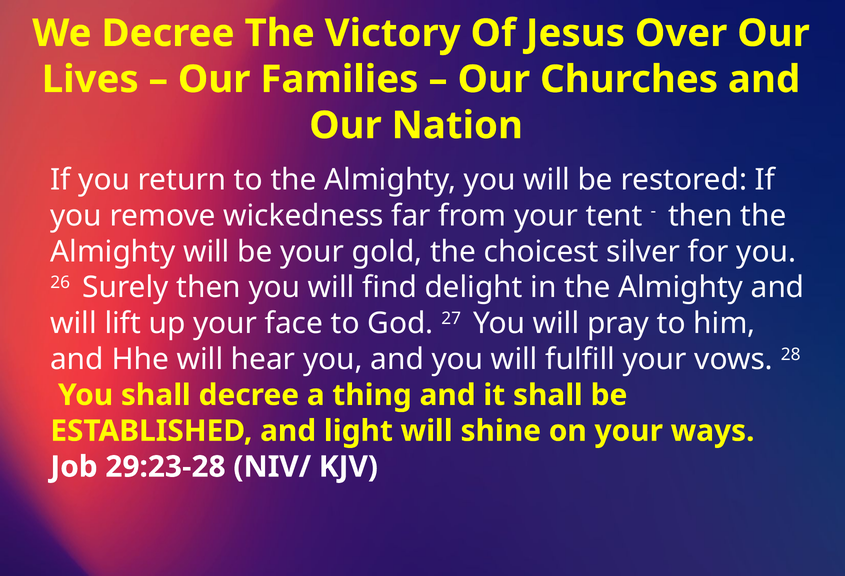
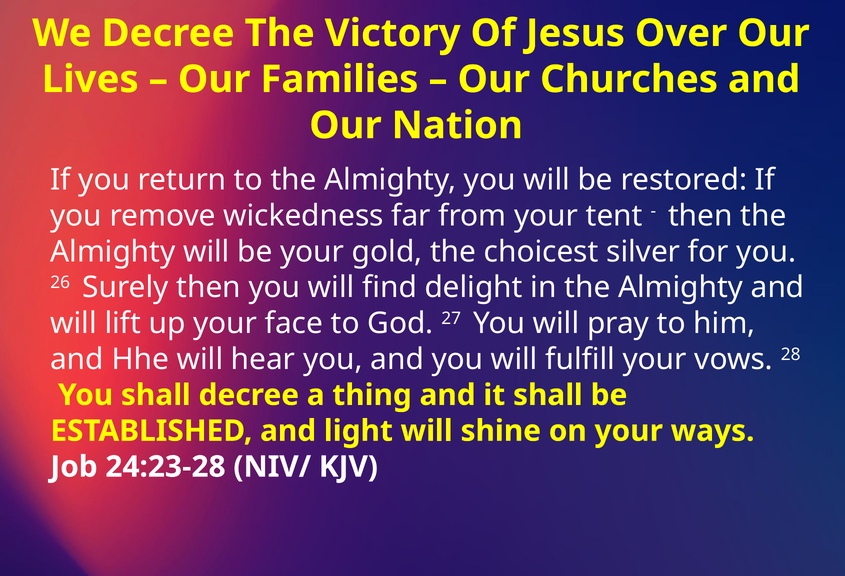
29:23-28: 29:23-28 -> 24:23-28
